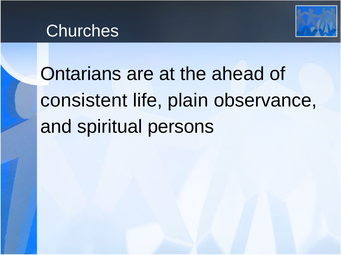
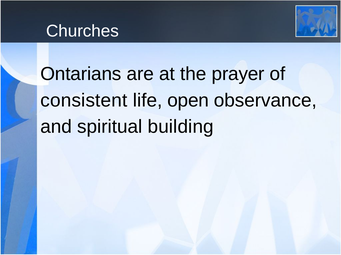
ahead: ahead -> prayer
plain: plain -> open
persons: persons -> building
